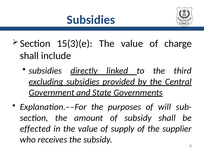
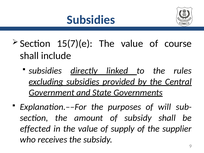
15(3)(e: 15(3)(e -> 15(7)(e
charge: charge -> course
third: third -> rules
